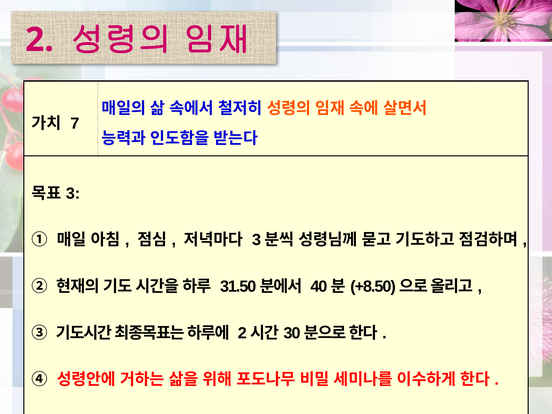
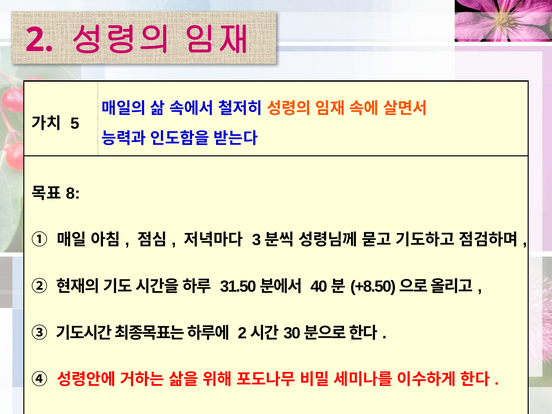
7: 7 -> 5
3: 3 -> 8
